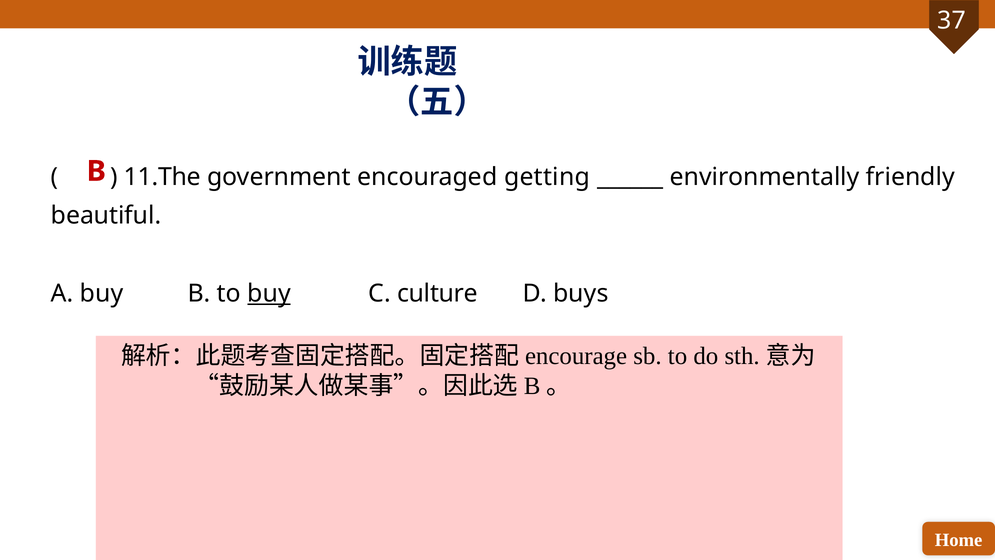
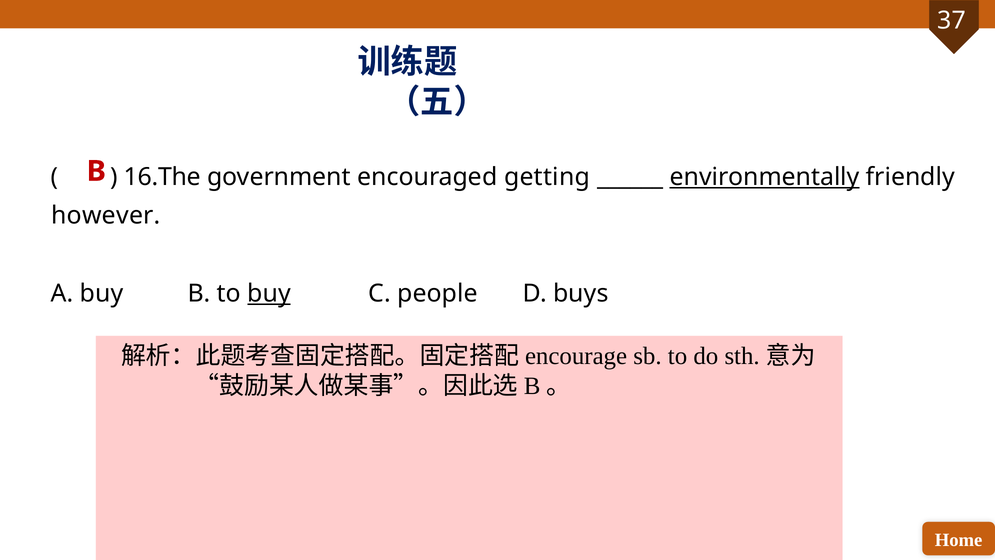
11.The: 11.The -> 16.The
environmentally underline: none -> present
beautiful: beautiful -> however
culture: culture -> people
